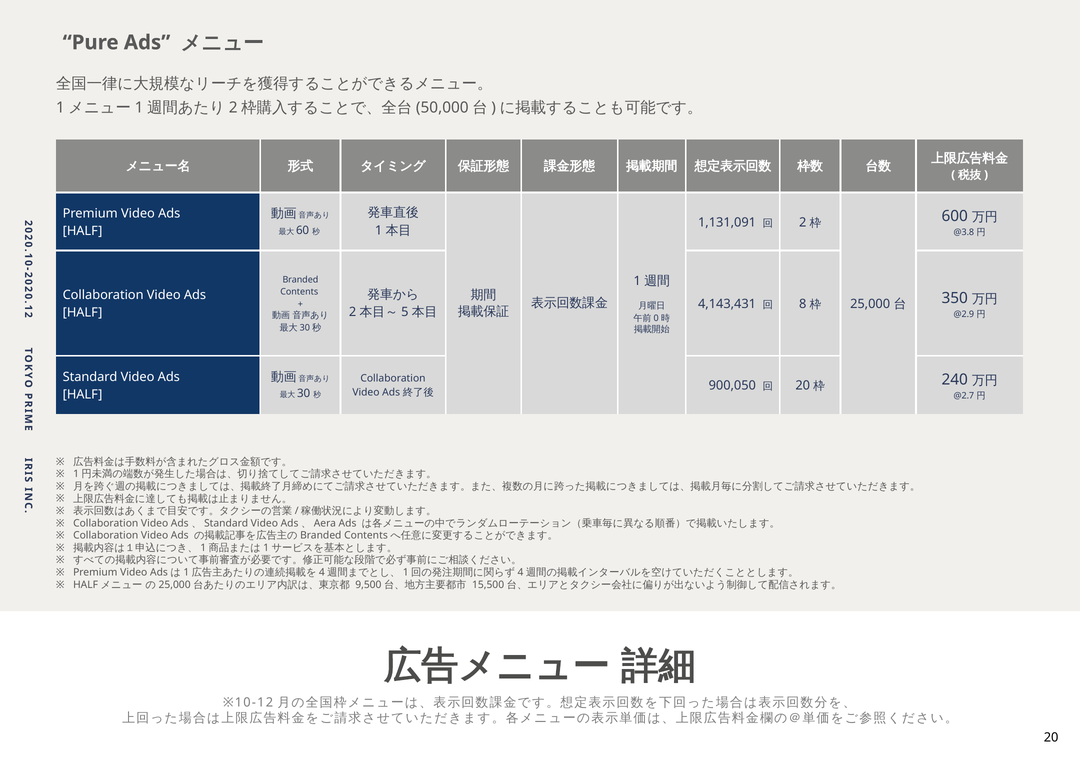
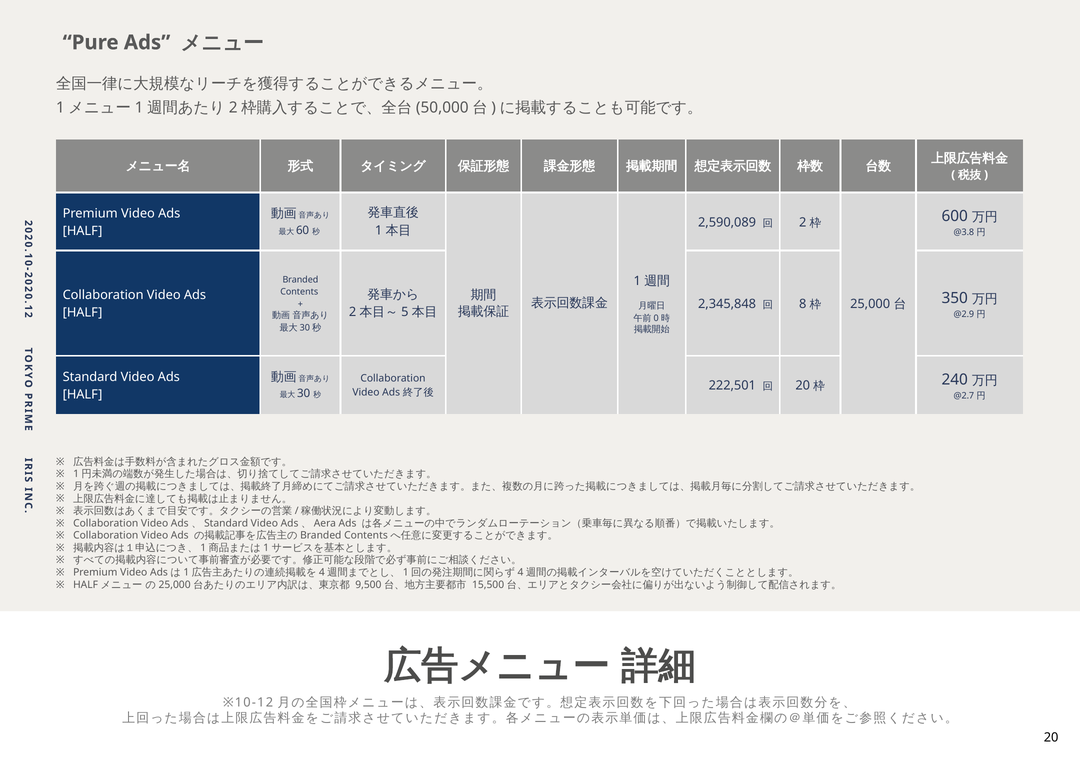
1,131,091: 1,131,091 -> 2,590,089
4,143,431: 4,143,431 -> 2,345,848
900,050: 900,050 -> 222,501
